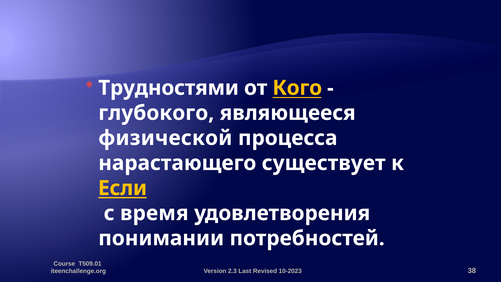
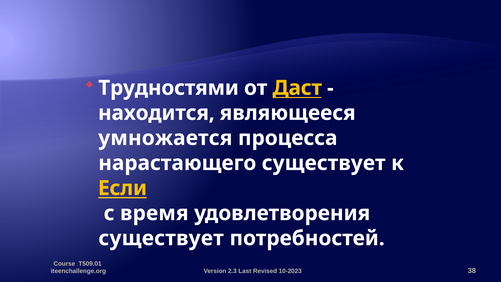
Кого: Кого -> Даст
глубокого: глубокого -> находится
физической: физической -> умножается
понимании at (161, 238): понимании -> существует
